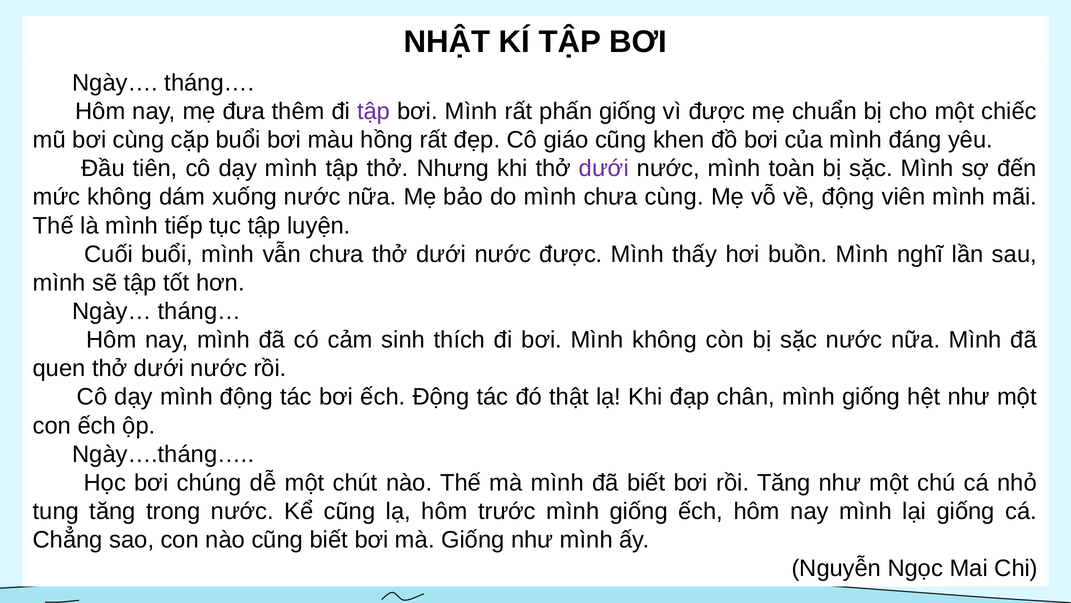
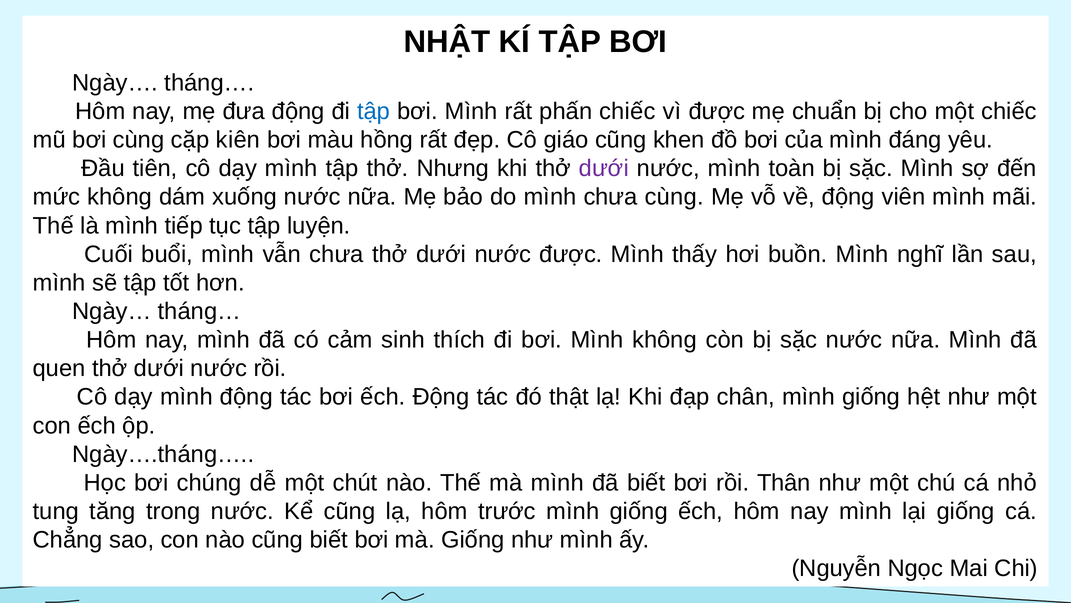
đưa thêm: thêm -> động
tập at (374, 111) colour: purple -> blue
phấn giống: giống -> chiếc
cặp buổi: buổi -> kiên
rồi Tăng: Tăng -> Thân
